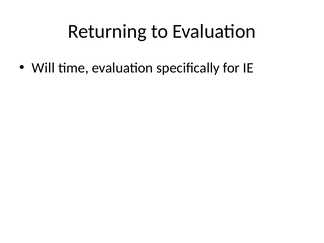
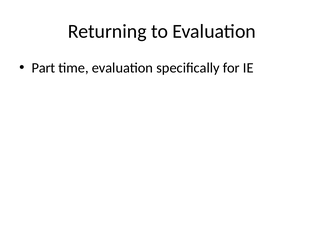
Will: Will -> Part
